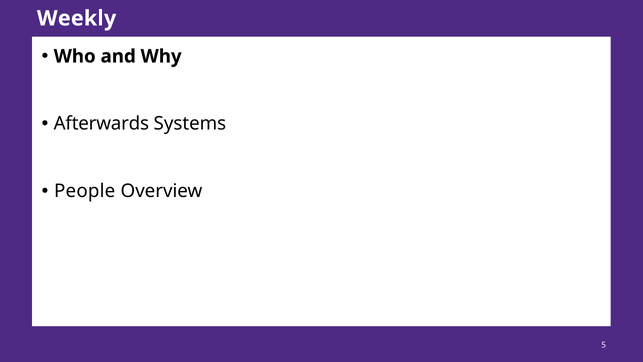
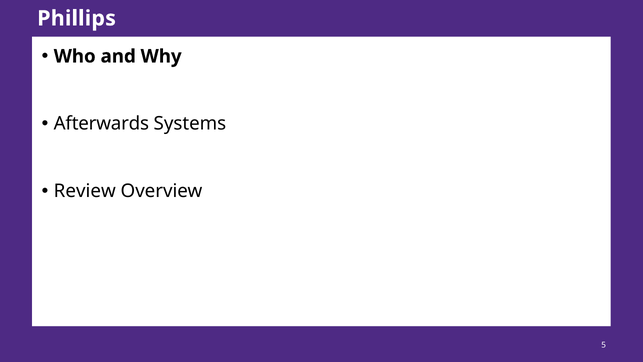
Weekly: Weekly -> Phillips
People: People -> Review
